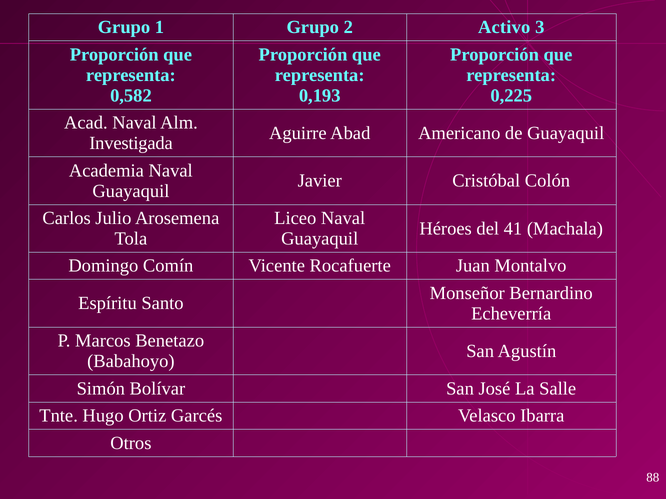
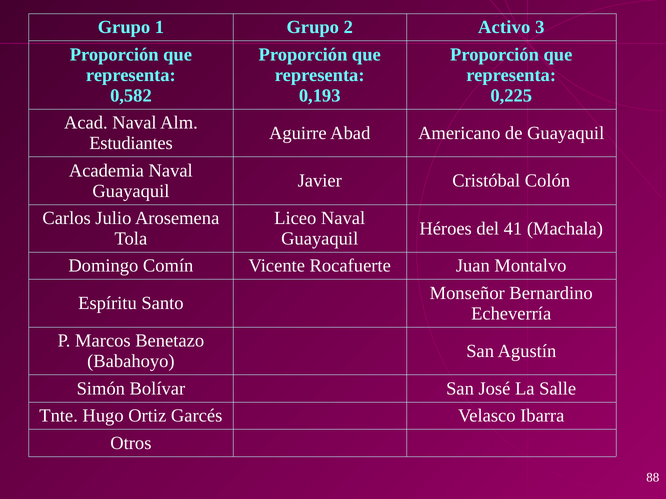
Investigada: Investigada -> Estudiantes
